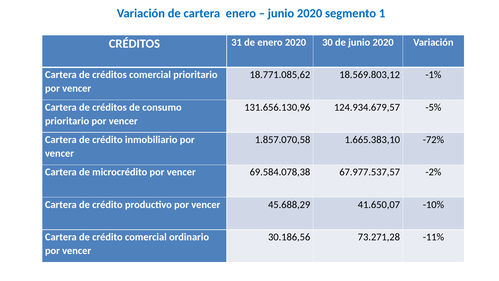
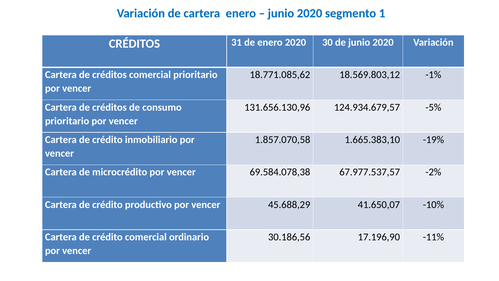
-72%: -72% -> -19%
73.271,28: 73.271,28 -> 17.196,90
